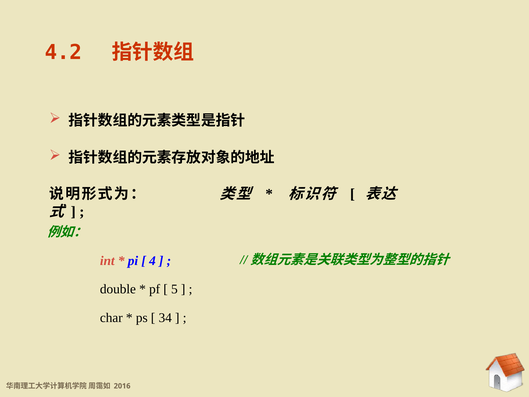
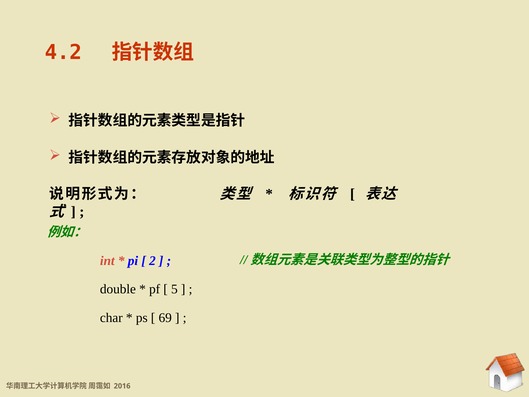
4: 4 -> 2
34: 34 -> 69
